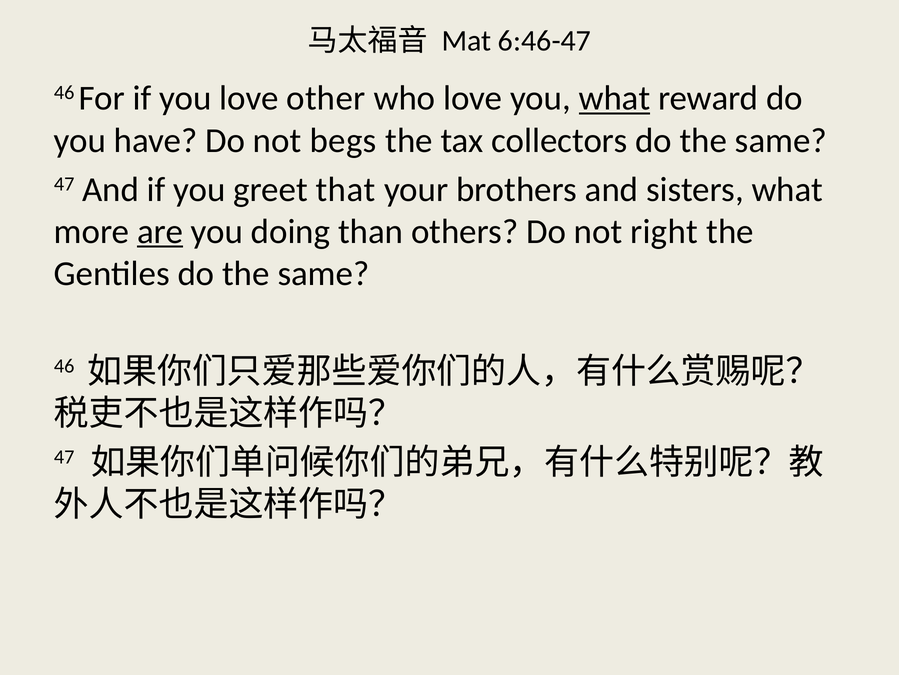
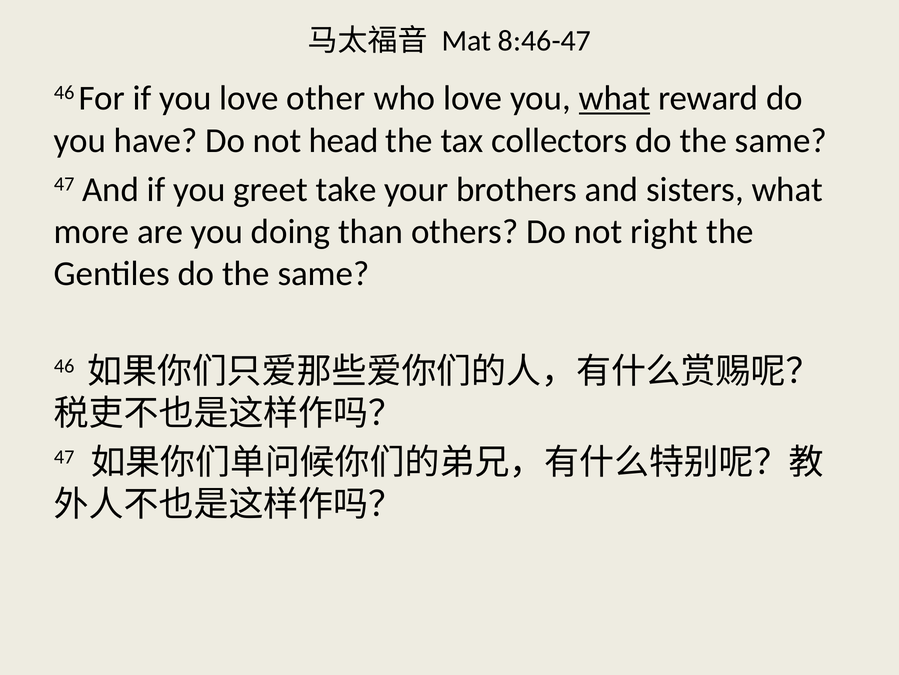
6:46-47: 6:46-47 -> 8:46-47
begs: begs -> head
that: that -> take
are underline: present -> none
